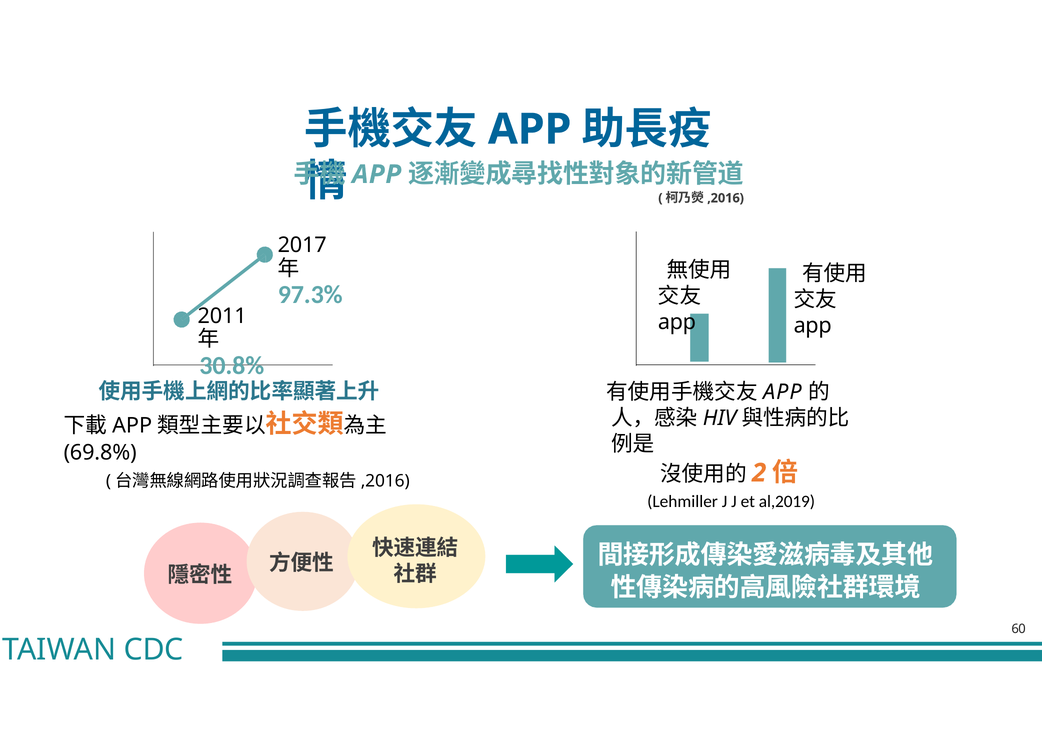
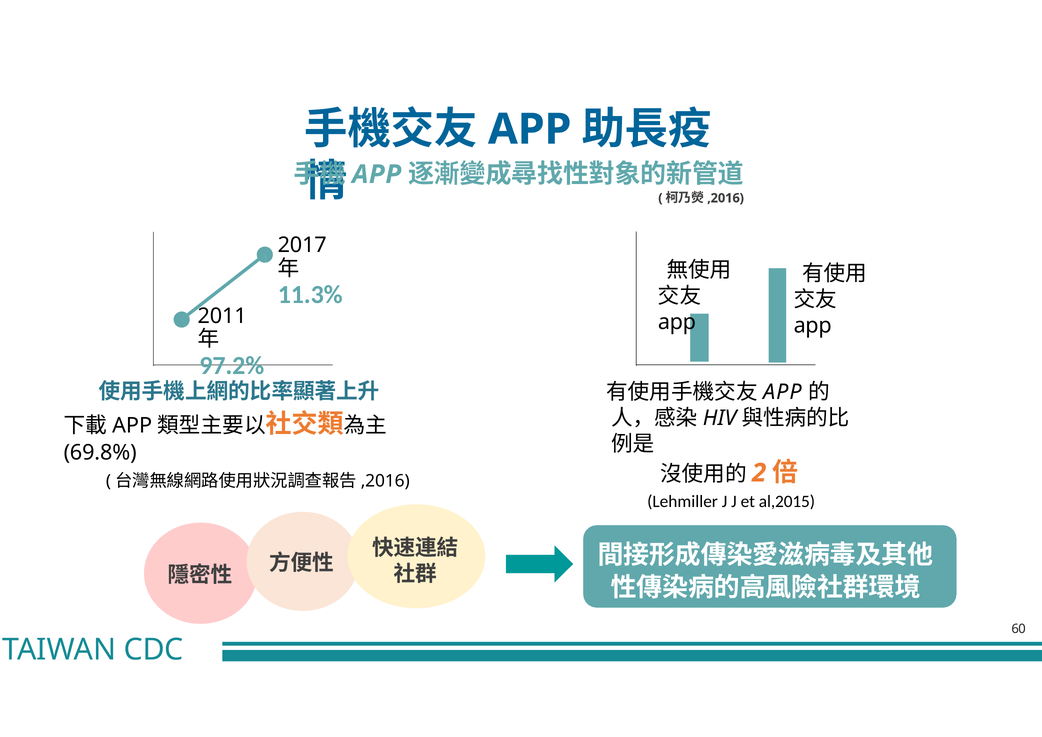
97.3%: 97.3% -> 11.3%
30.8%: 30.8% -> 97.2%
al,2019: al,2019 -> al,2015
